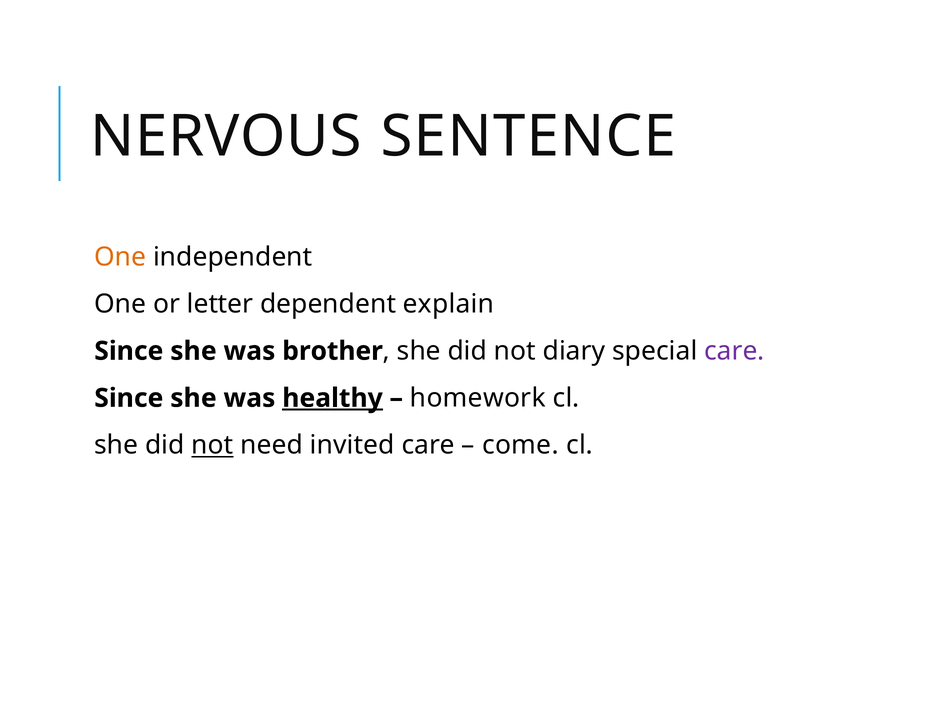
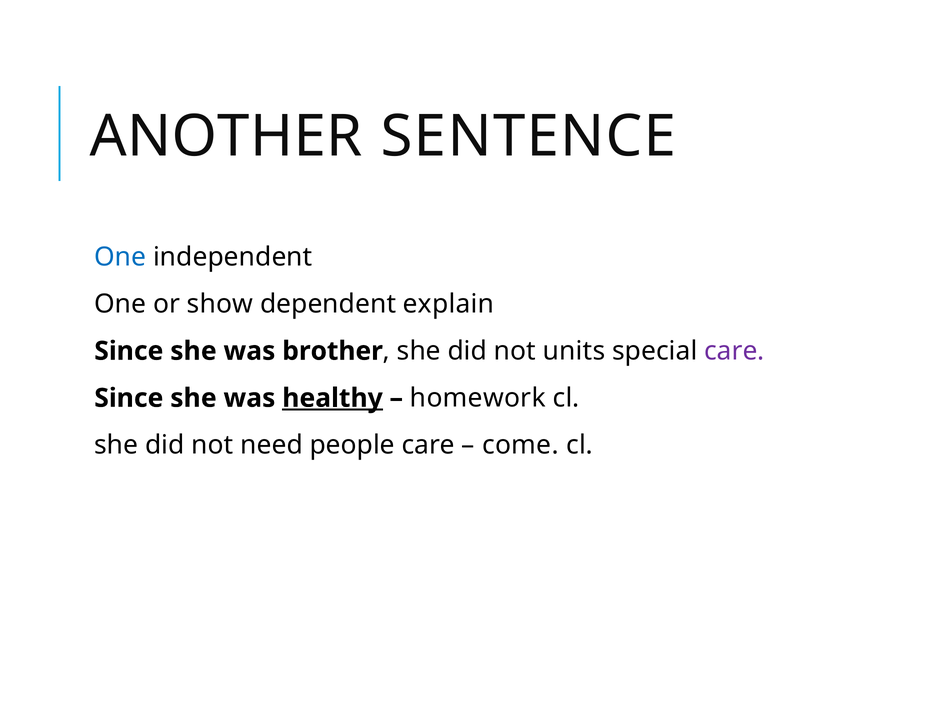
NERVOUS: NERVOUS -> ANOTHER
One at (120, 257) colour: orange -> blue
letter: letter -> show
diary: diary -> units
not at (212, 445) underline: present -> none
invited: invited -> people
